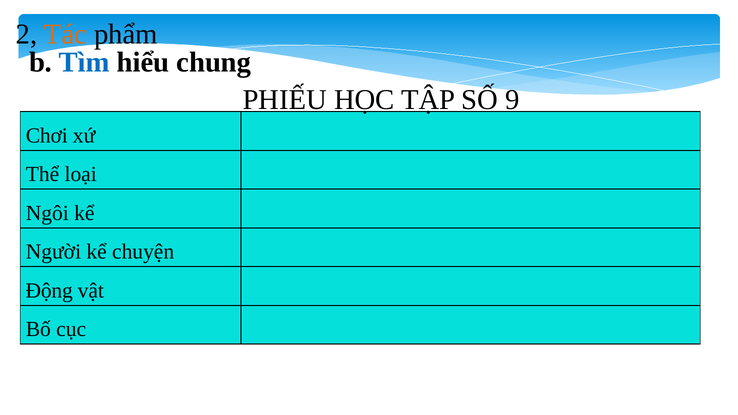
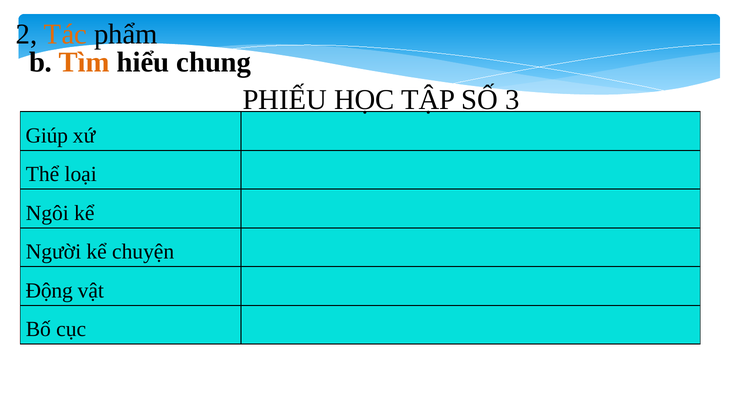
Tìm colour: blue -> orange
9: 9 -> 3
Chơi: Chơi -> Giúp
